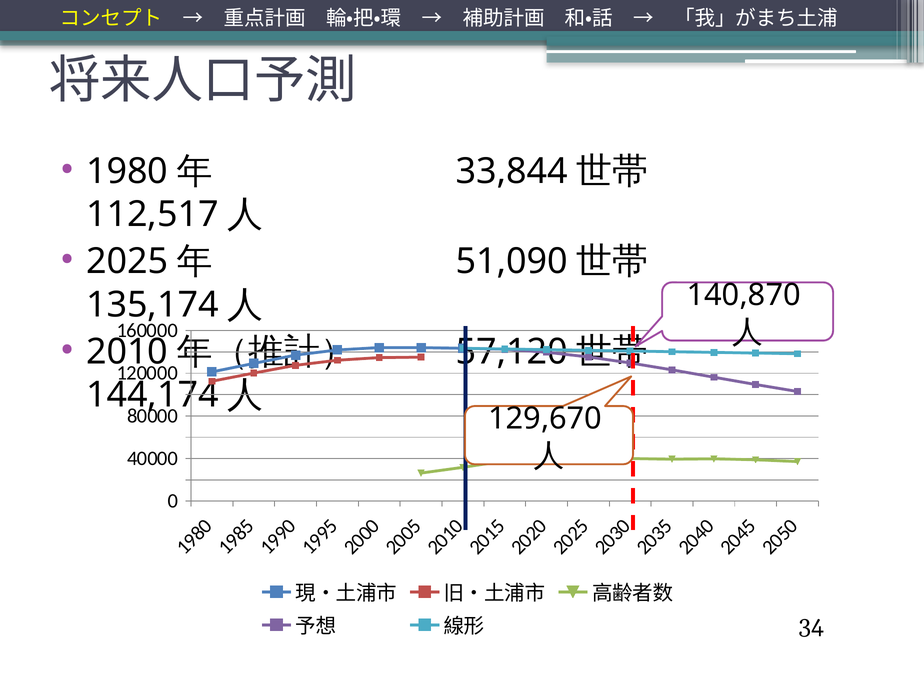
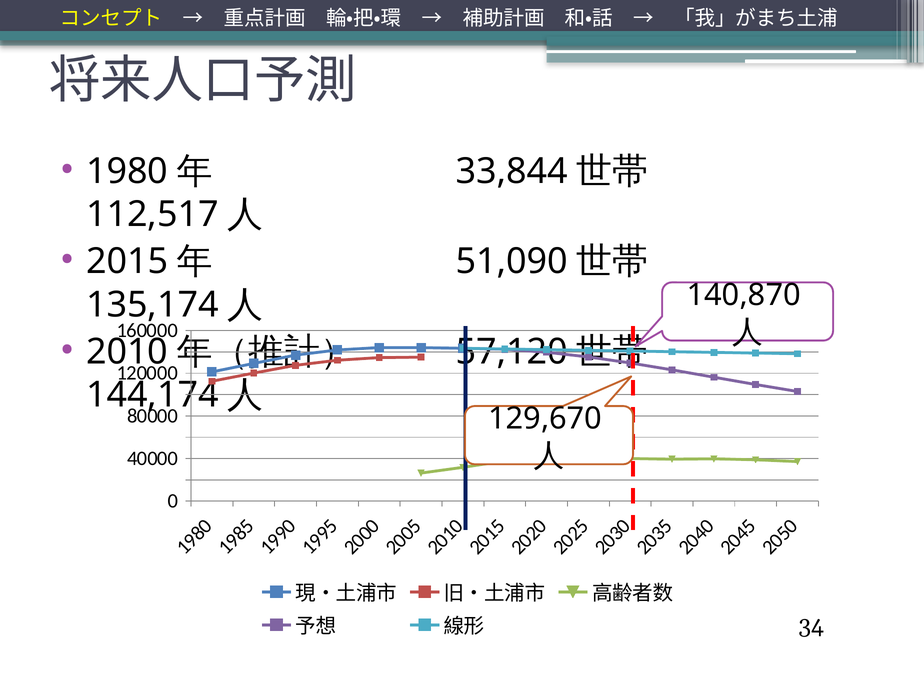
2025: 2025 -> 2015
